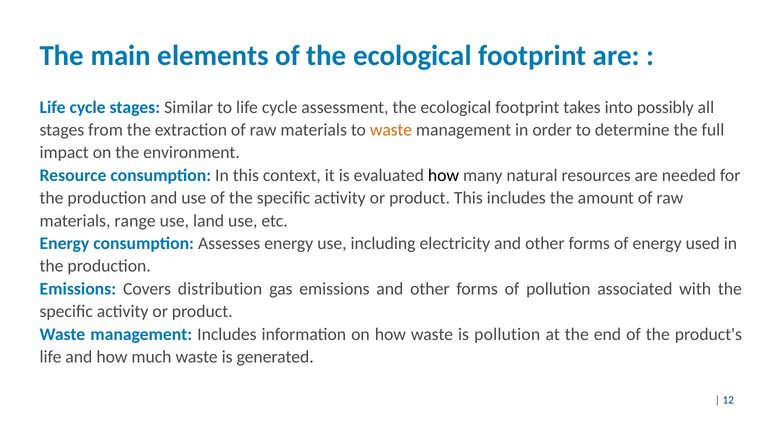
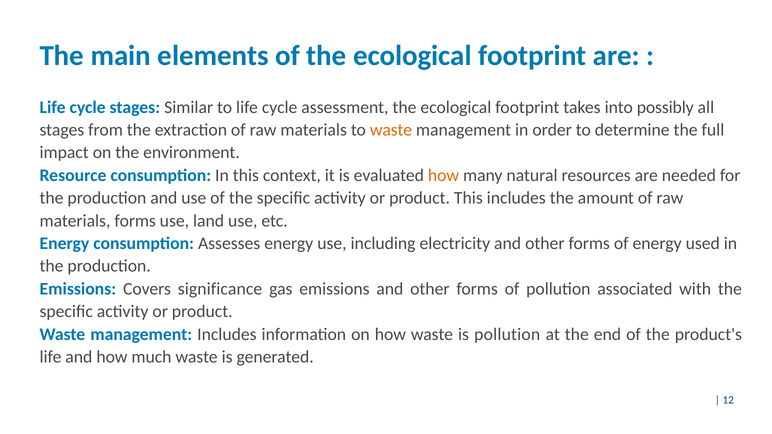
how at (443, 175) colour: black -> orange
materials range: range -> forms
distribution: distribution -> significance
